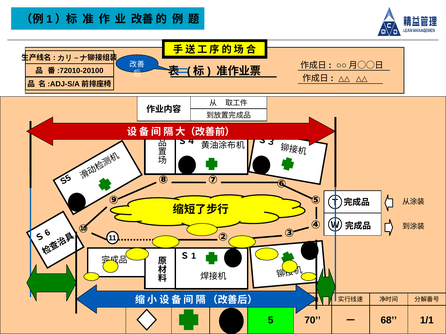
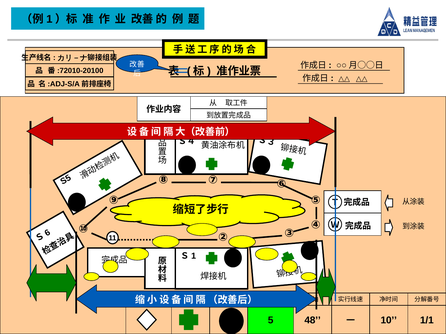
70: 70 -> 48
68: 68 -> 10
